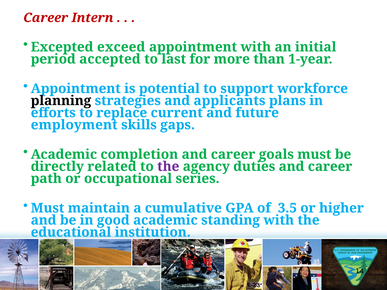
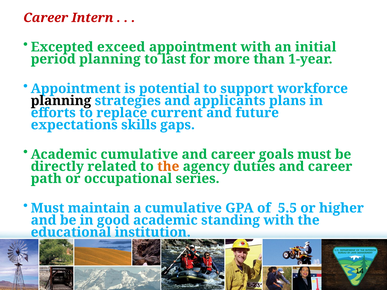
period accepted: accepted -> planning
employment: employment -> expectations
Academic completion: completion -> cumulative
the at (168, 167) colour: purple -> orange
3.5: 3.5 -> 5.5
